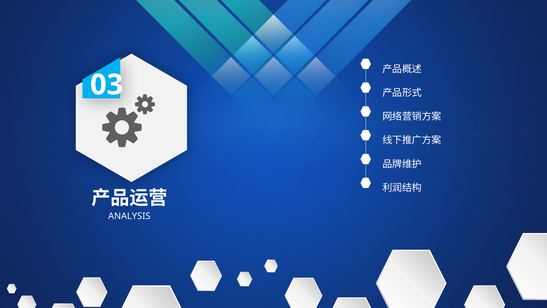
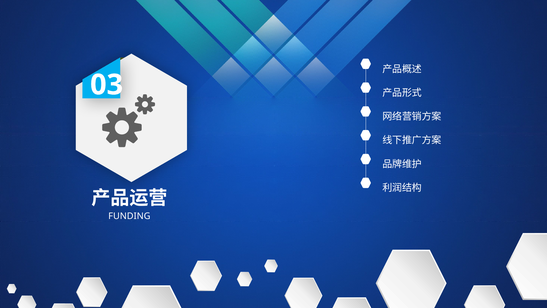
ANALYSIS: ANALYSIS -> FUNDING
